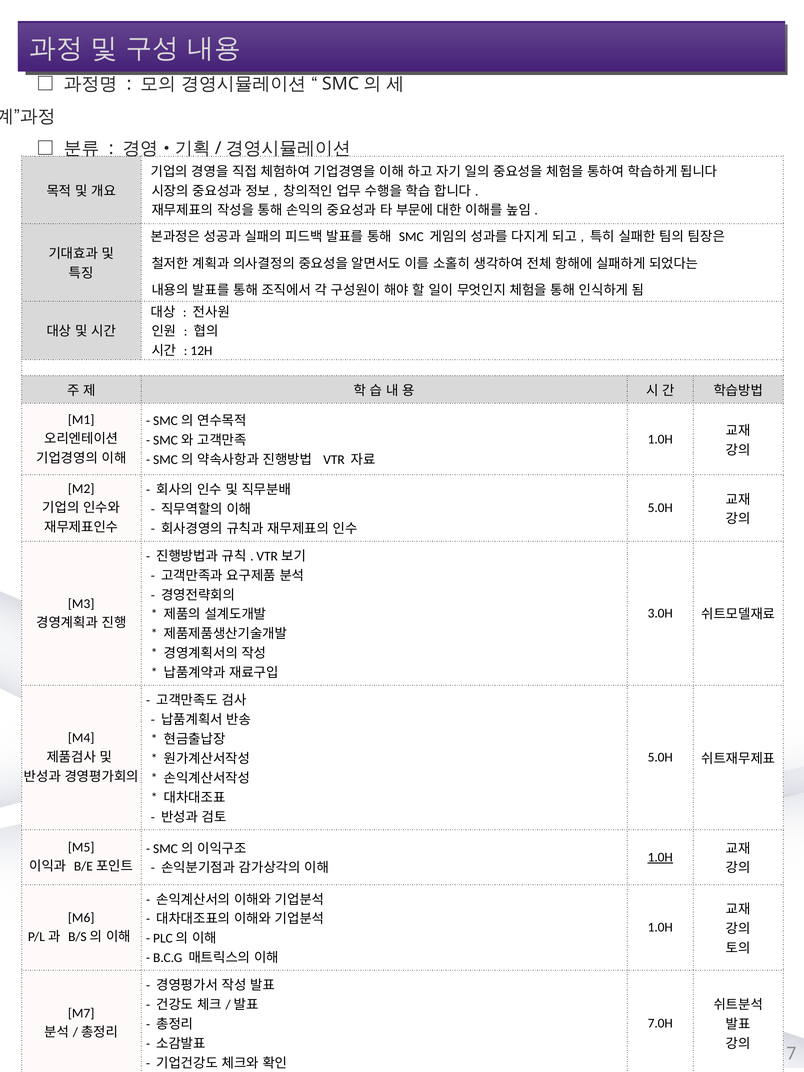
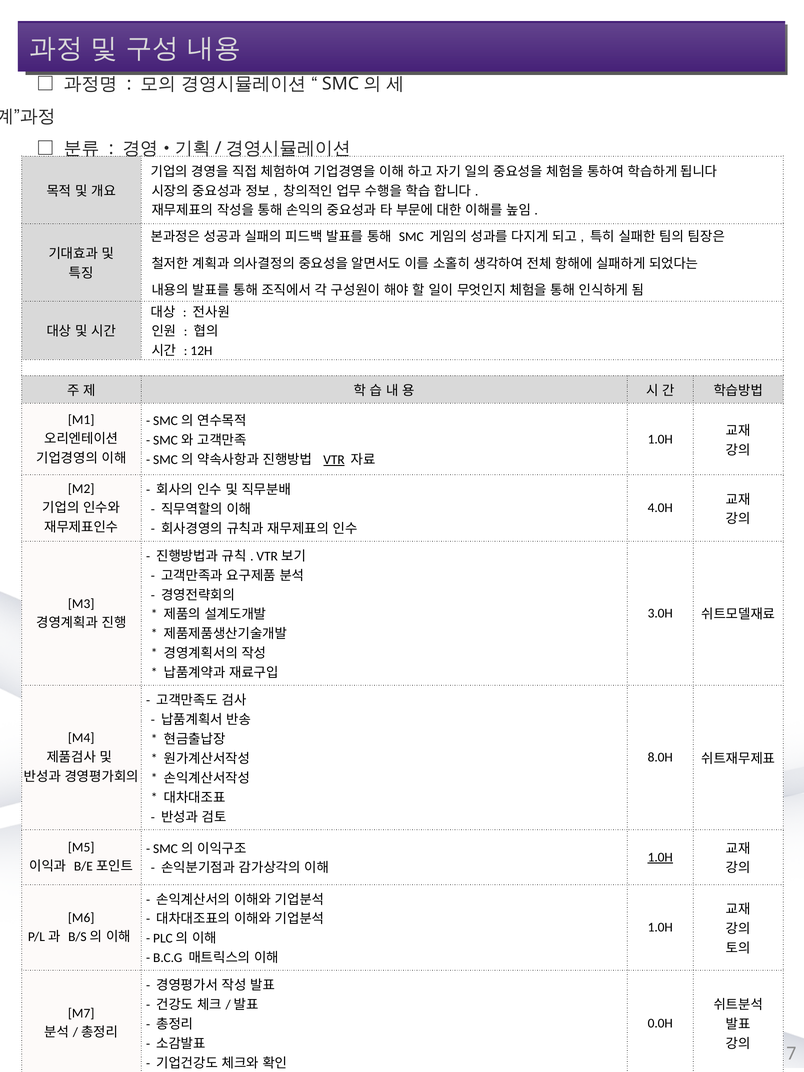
VTR underline: none -> present
5.0H at (660, 508): 5.0H -> 4.0H
5.0H at (660, 757): 5.0H -> 8.0H
7.0H: 7.0H -> 0.0H
